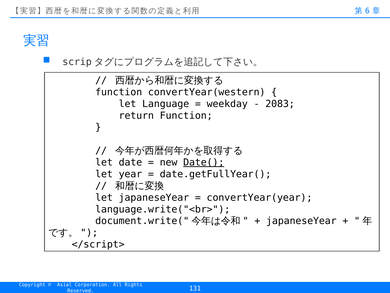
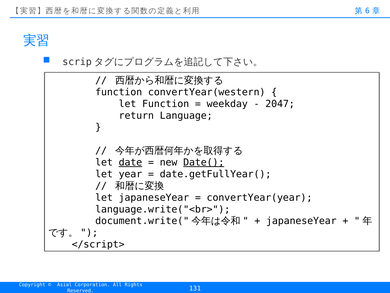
let Language: Language -> Function
2083: 2083 -> 2047
return Function: Function -> Language
date underline: none -> present
